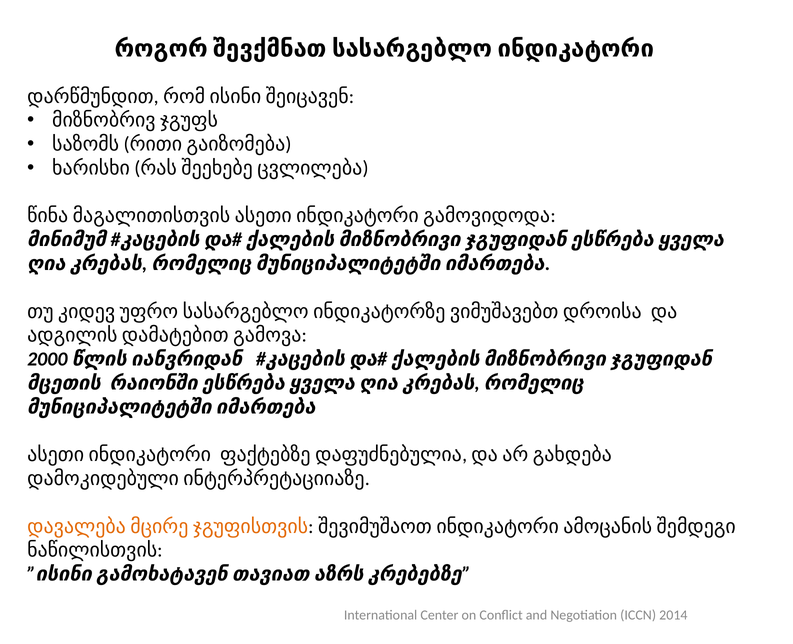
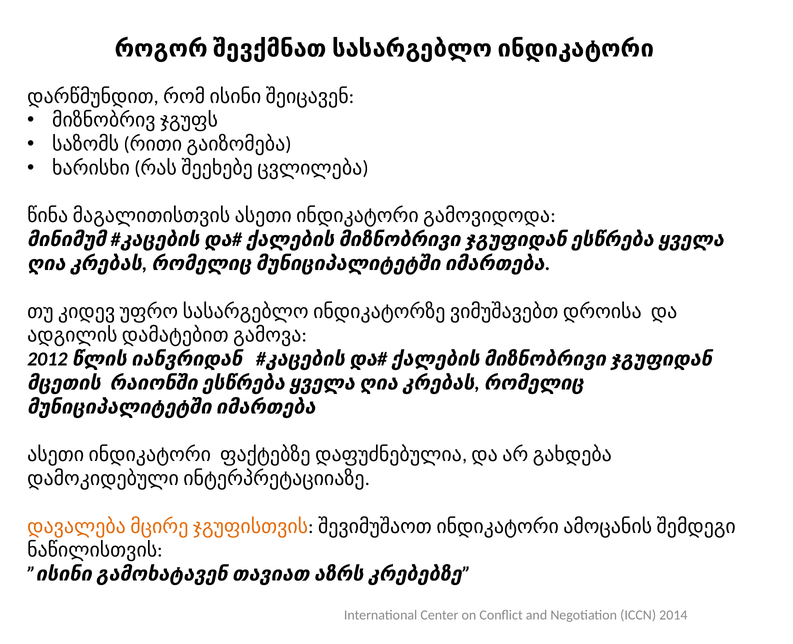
2000: 2000 -> 2012
